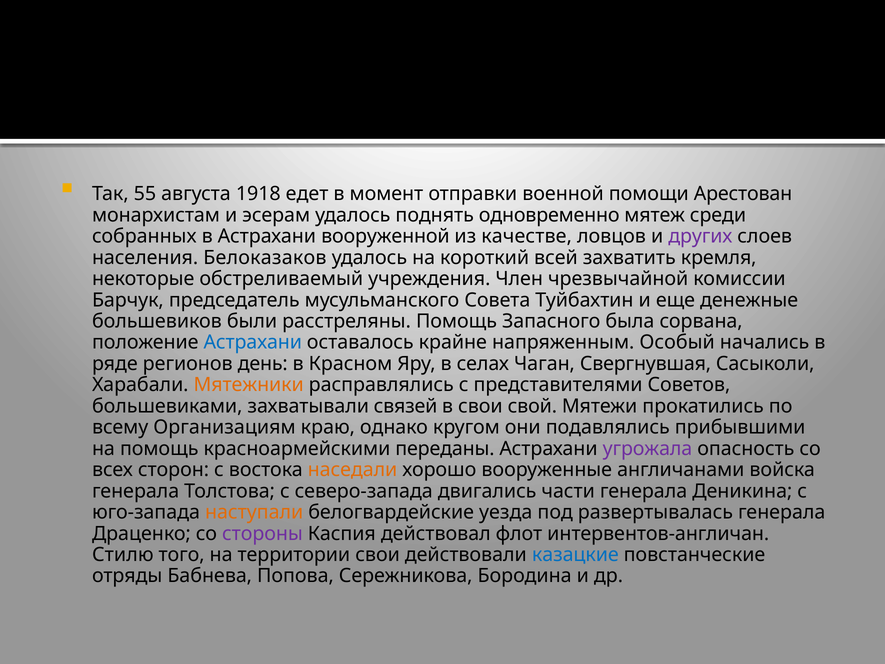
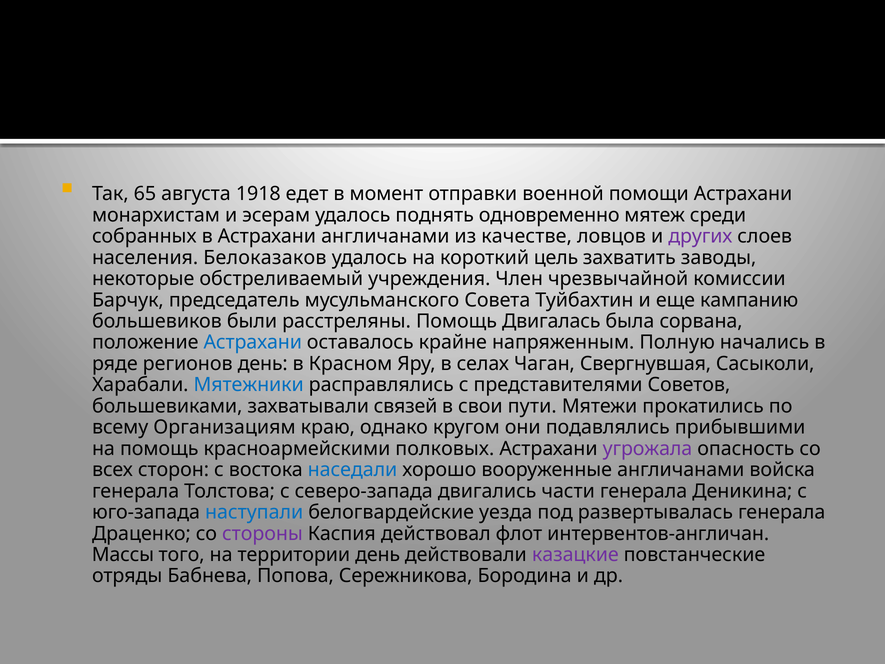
55: 55 -> 65
помощи Арестован: Арестован -> Астрахани
Астрахани вооруженной: вооруженной -> англичанами
всей: всей -> цель
кремля: кремля -> заводы
денежные: денежные -> кампанию
Запасного: Запасного -> Двигалась
Особый: Особый -> Полную
Мятежники colour: orange -> blue
свой: свой -> пути
переданы: переданы -> полковых
наседали colour: orange -> blue
наступали colour: orange -> blue
Стилю: Стилю -> Массы
территории свои: свои -> день
казацкие colour: blue -> purple
